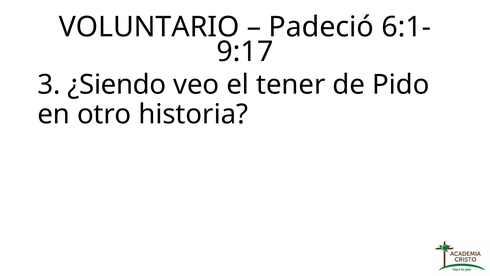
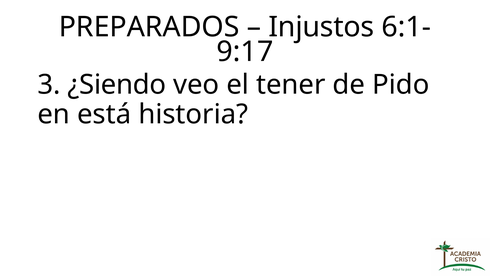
VOLUNTARIO: VOLUNTARIO -> PREPARADOS
Padeció: Padeció -> Injustos
otro: otro -> está
